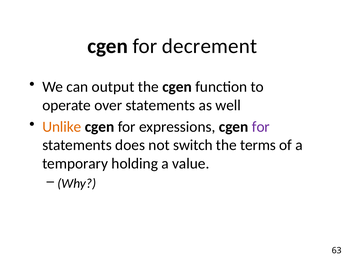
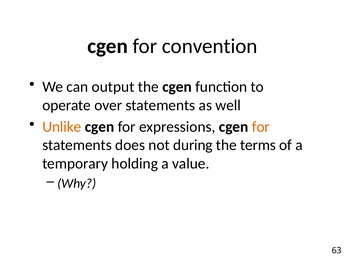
decrement: decrement -> convention
for at (261, 127) colour: purple -> orange
switch: switch -> during
